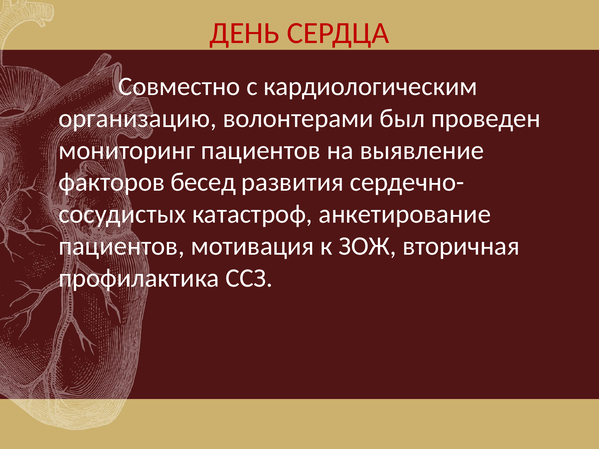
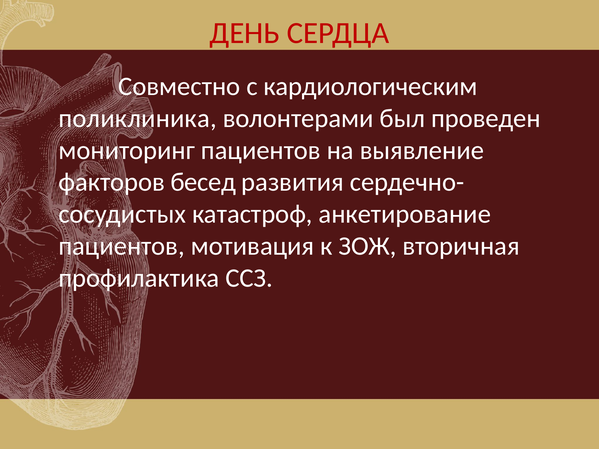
организацию: организацию -> поликлиника
